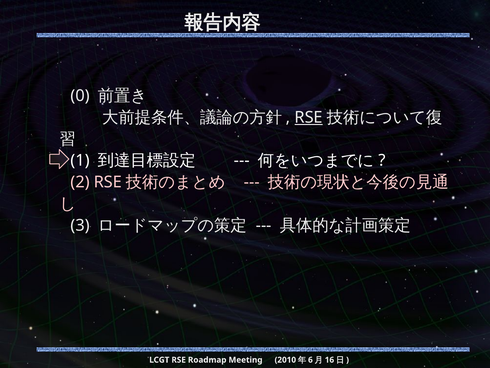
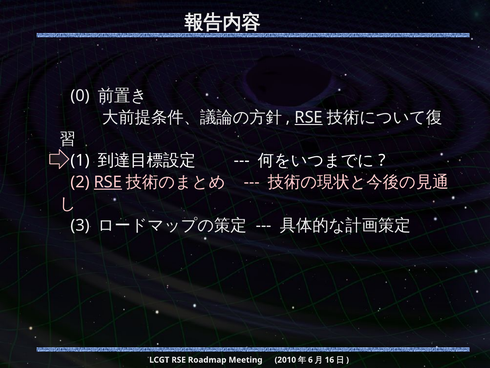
RSE at (108, 182) underline: none -> present
